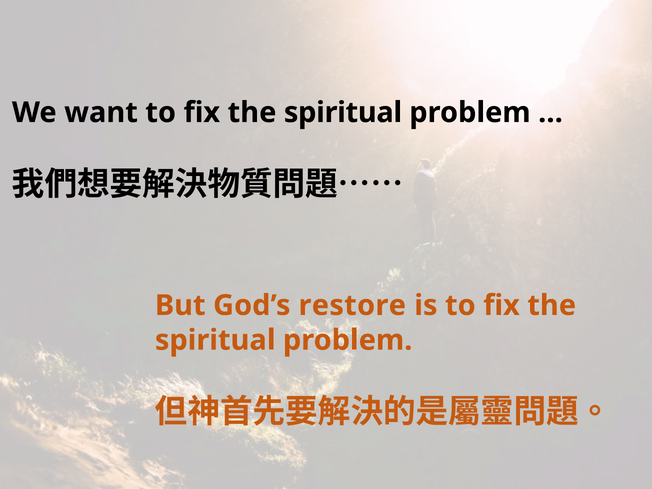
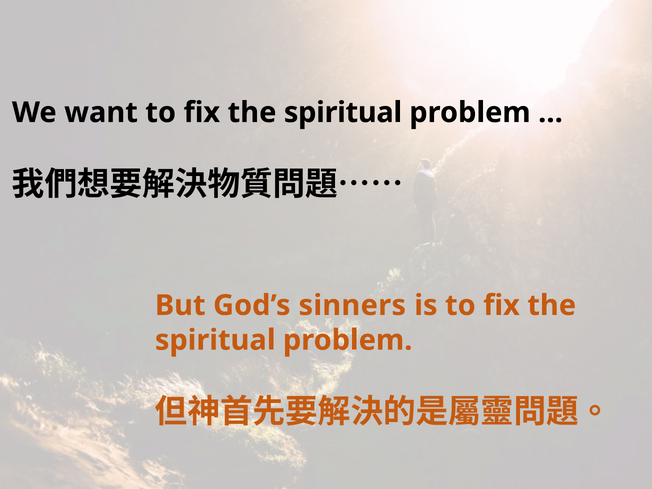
restore: restore -> sinners
